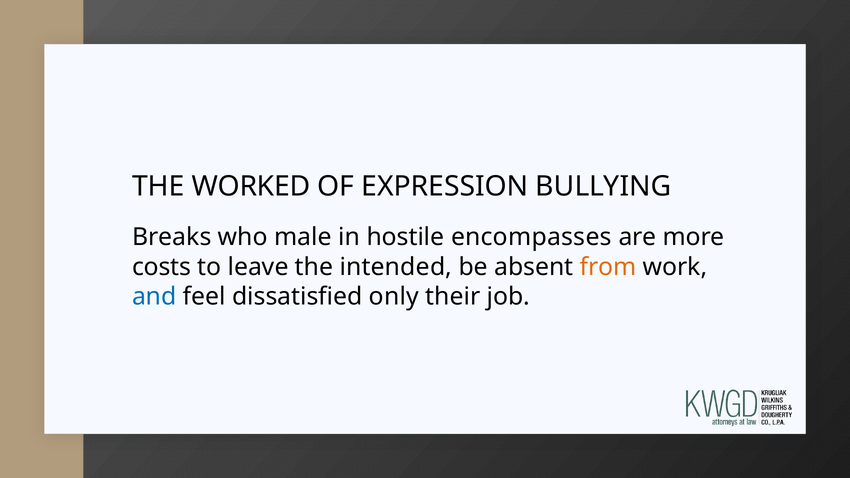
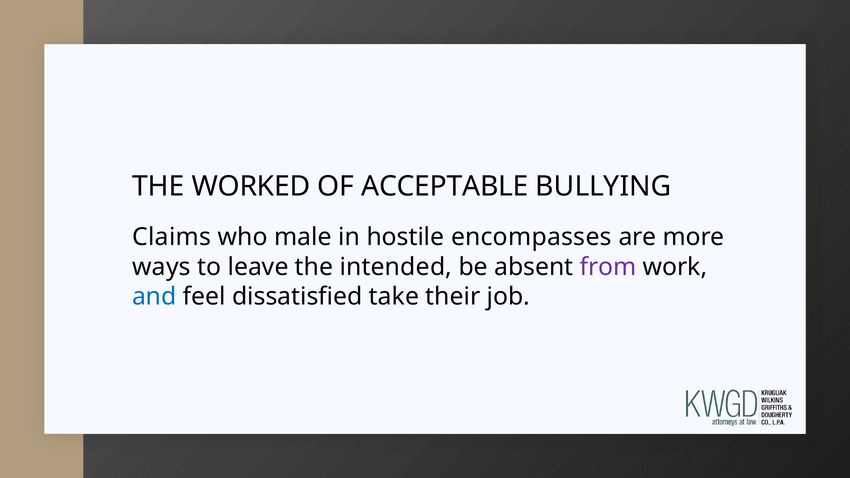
EXPRESSION: EXPRESSION -> ACCEPTABLE
Breaks: Breaks -> Claims
costs: costs -> ways
from colour: orange -> purple
only: only -> take
